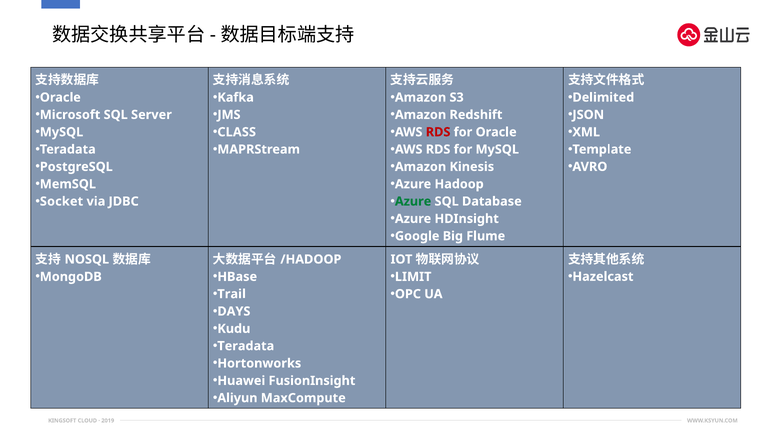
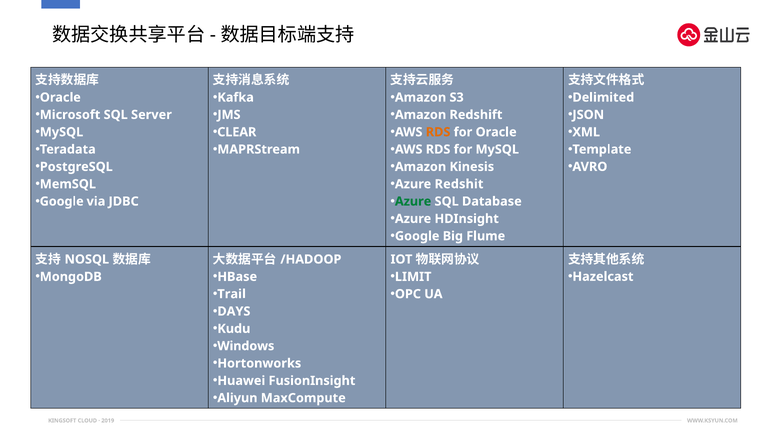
CLASS: CLASS -> CLEAR
RDS at (438, 132) colour: red -> orange
Hadoop: Hadoop -> Redshit
Socket at (62, 201): Socket -> Google
Teradata at (246, 346): Teradata -> Windows
